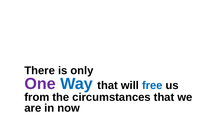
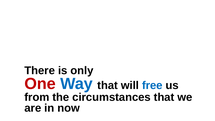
One colour: purple -> red
